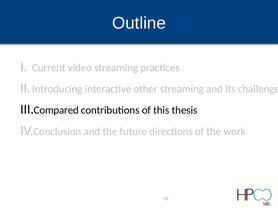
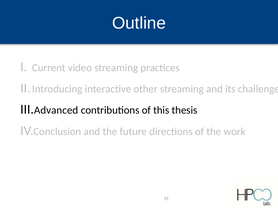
Compared: Compared -> Advanced
